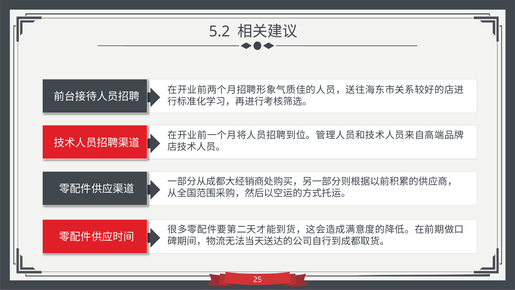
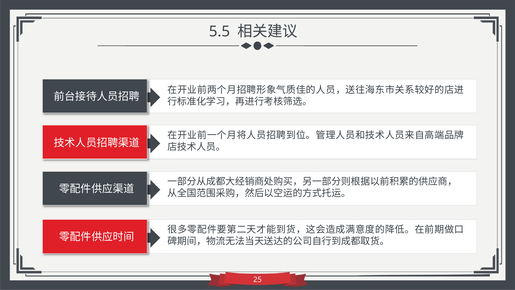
5.2: 5.2 -> 5.5
